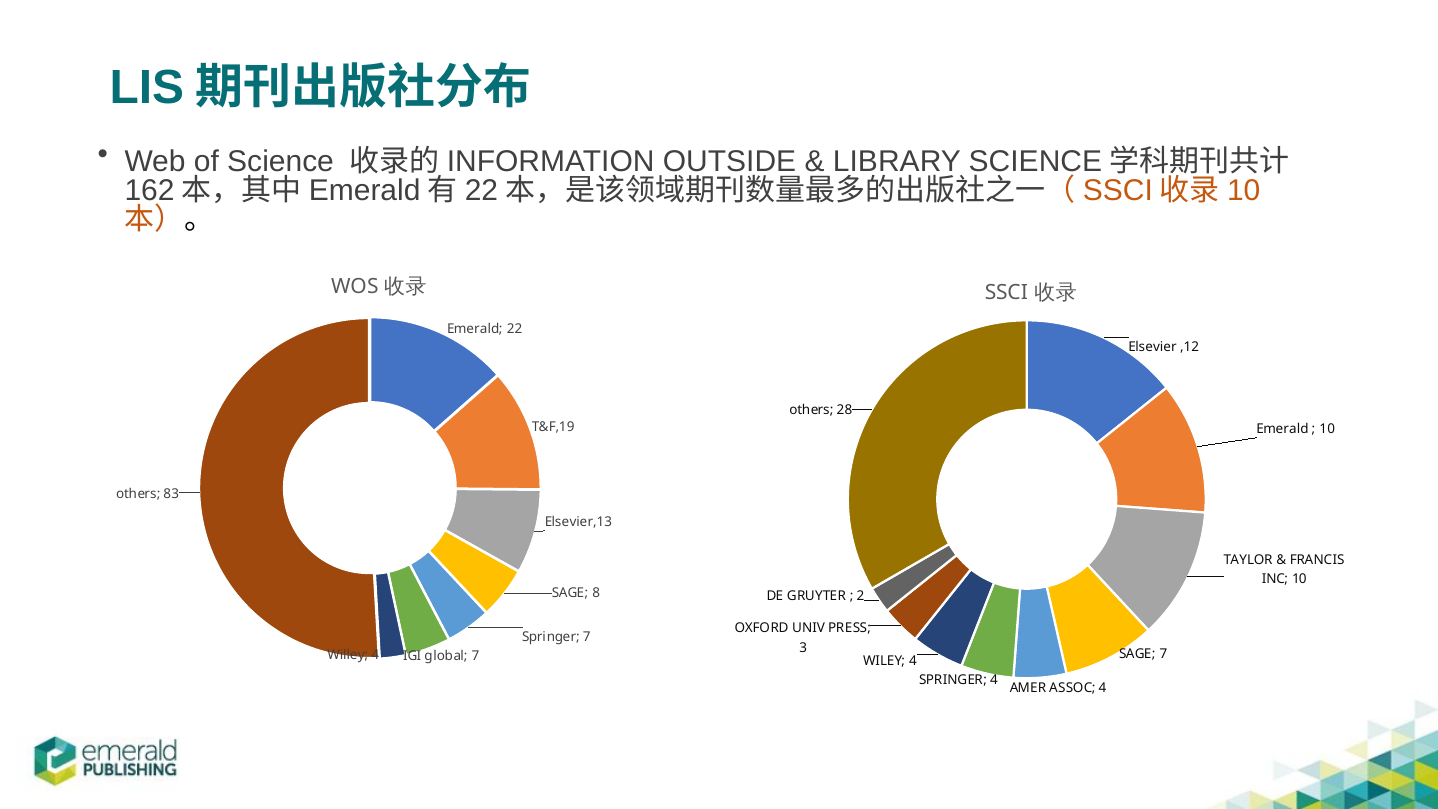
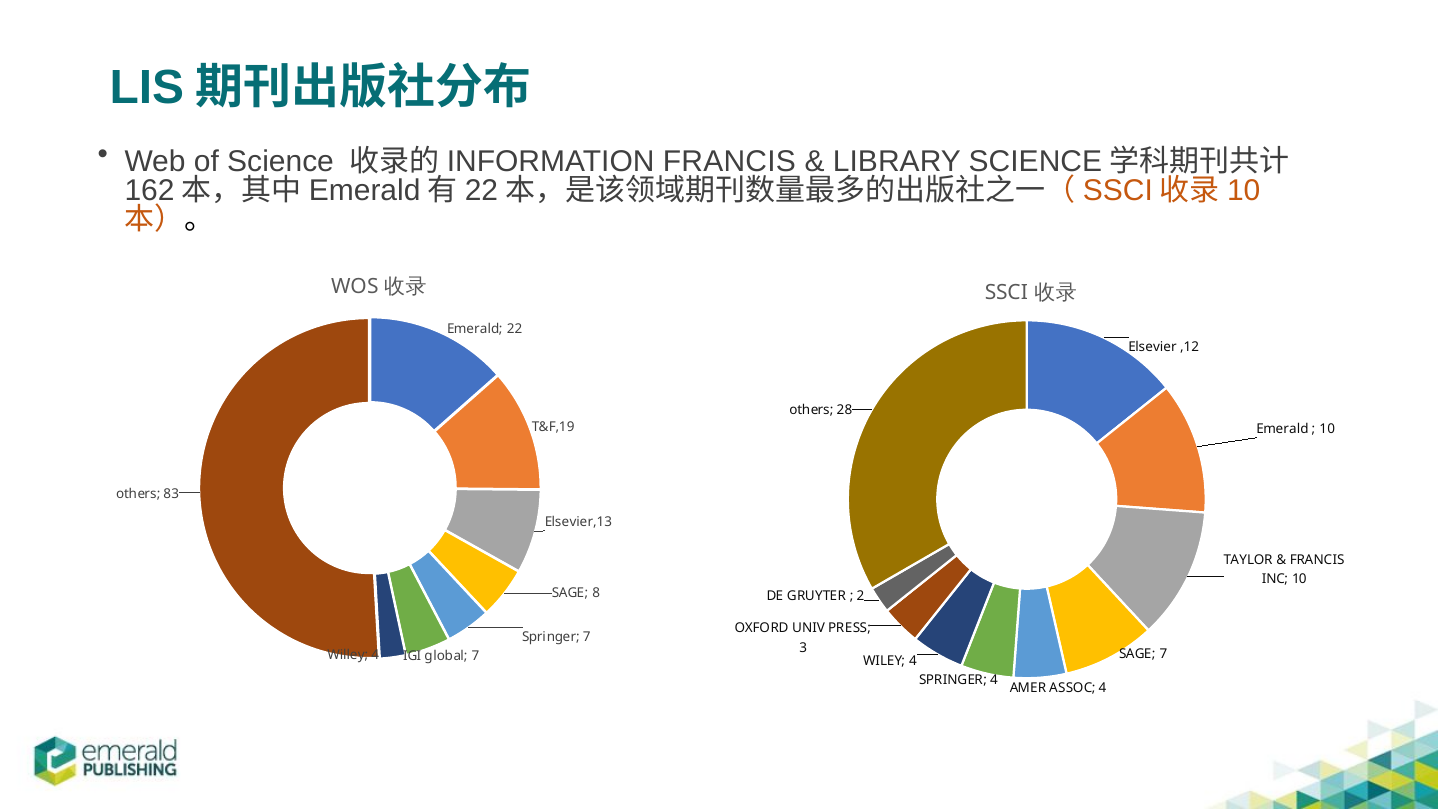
OUTSIDE at (729, 162): OUTSIDE -> FRANCIS
